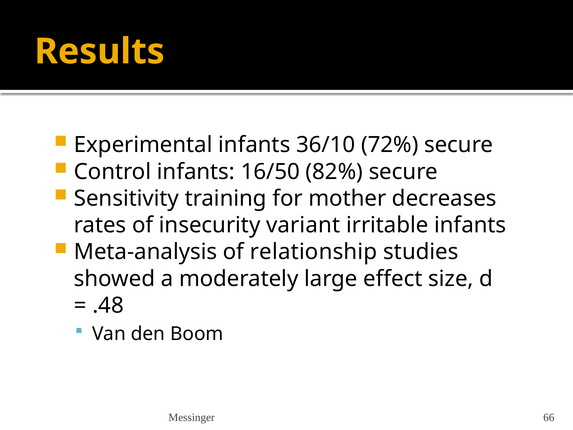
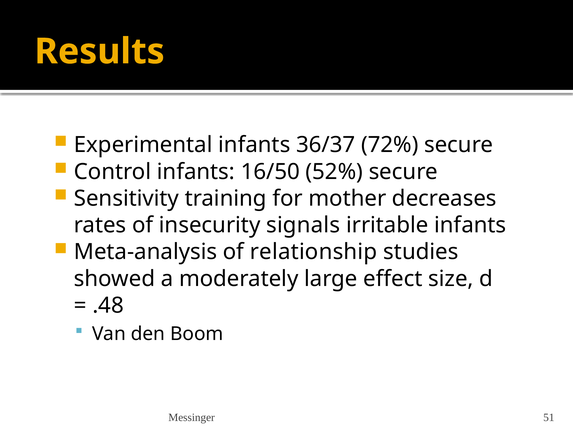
36/10: 36/10 -> 36/37
82%: 82% -> 52%
variant: variant -> signals
66: 66 -> 51
